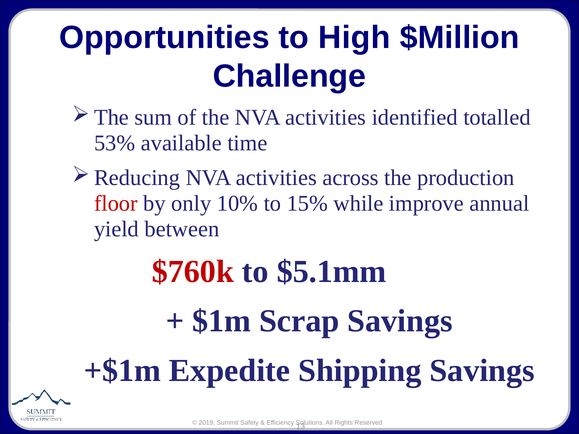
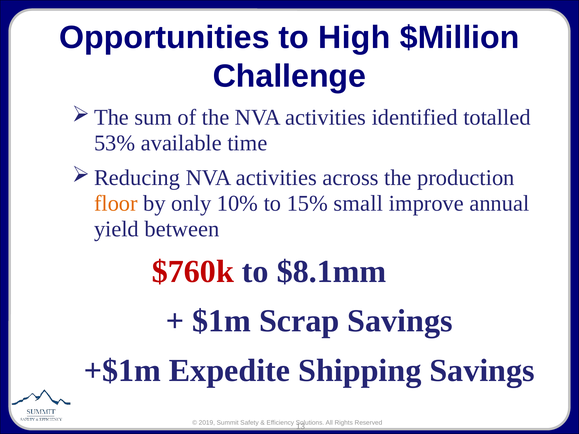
floor colour: red -> orange
while: while -> small
$5.1mm: $5.1mm -> $8.1mm
